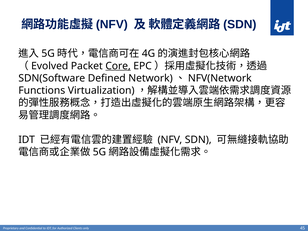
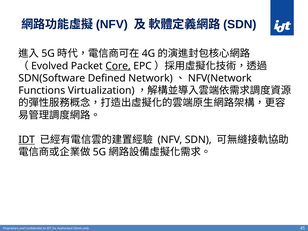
IDT at (27, 140) underline: none -> present
